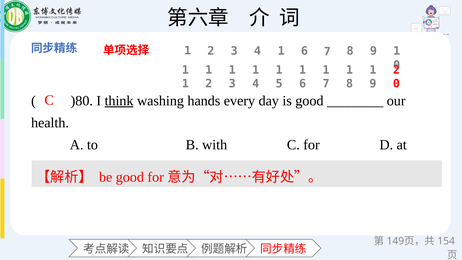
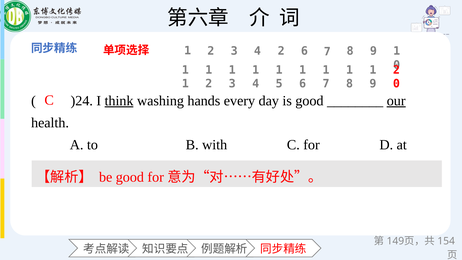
3 4 1: 1 -> 2
)80: )80 -> )24
our underline: none -> present
